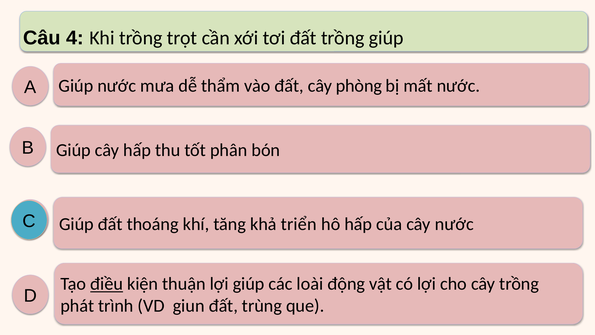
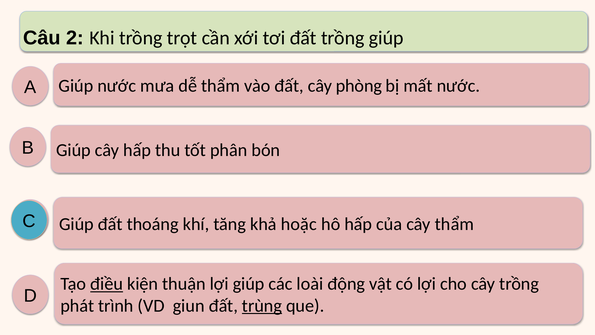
4: 4 -> 2
triển: triển -> hoặc
cây nước: nước -> thẩm
trùng underline: none -> present
